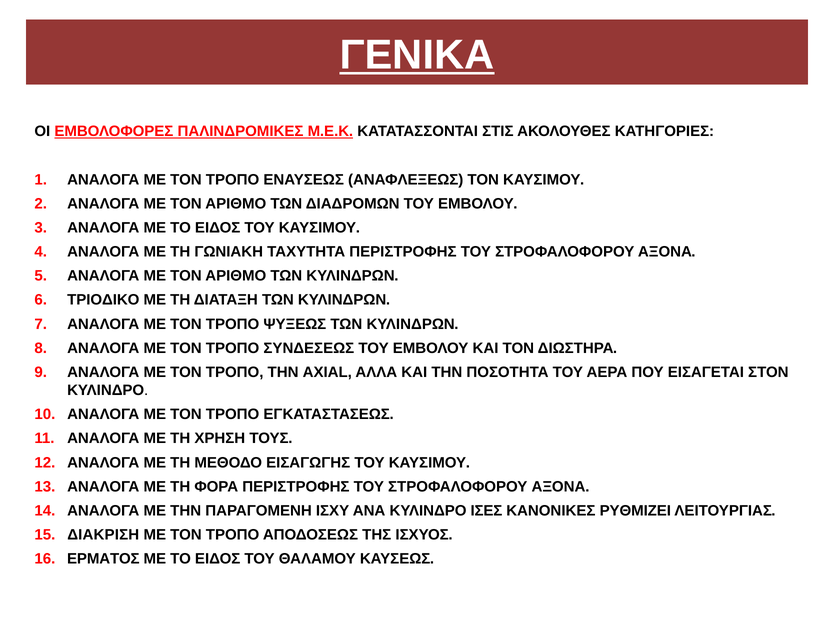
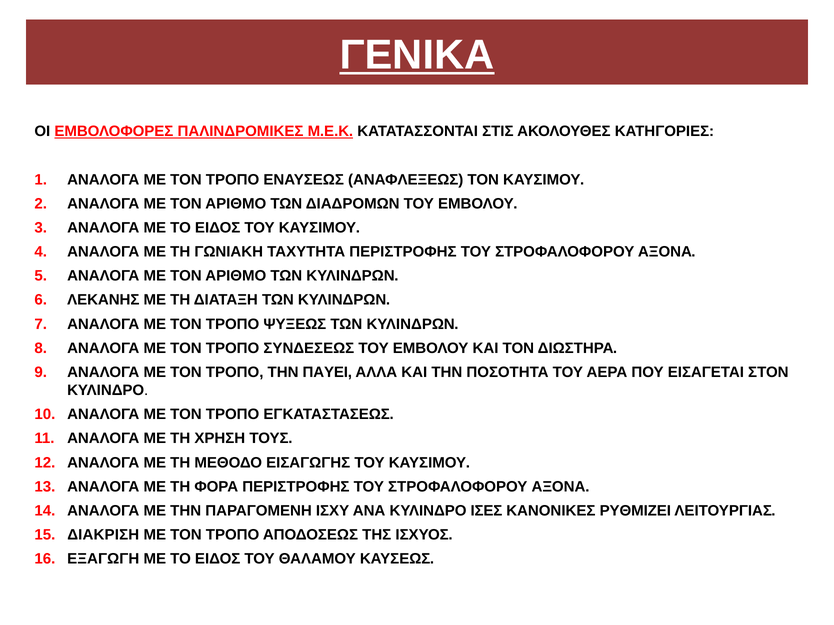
ΤΡΙΟΔΙΚΟ: ΤΡΙΟΔΙΚΟ -> ΛΕΚΑΝΗΣ
AXIAL: AXIAL -> ΠΑΥΕΙ
ΕΡΜΑΤΟΣ: ΕΡΜΑΤΟΣ -> ΕΞΑΓΩΓΗ
